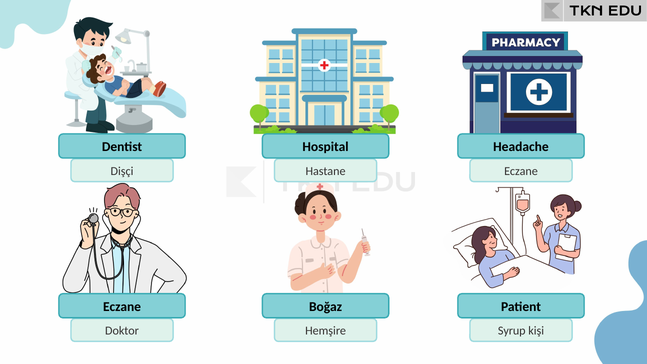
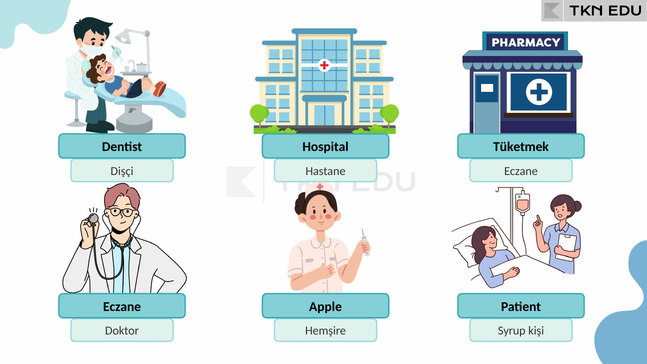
Headache: Headache -> Tüketmek
Boğaz: Boğaz -> Apple
